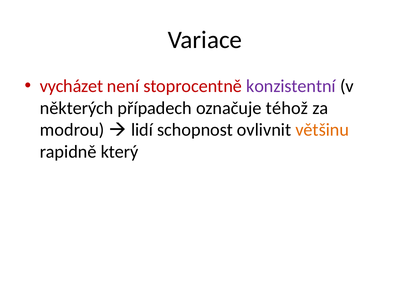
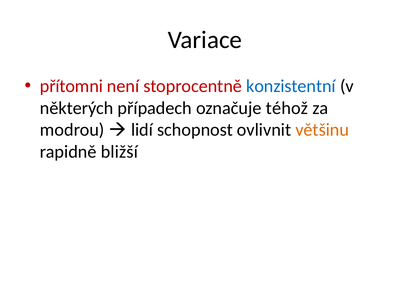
vycházet: vycházet -> přítomni
konzistentní colour: purple -> blue
který: který -> bližší
